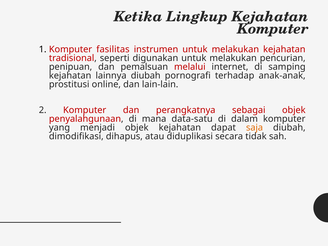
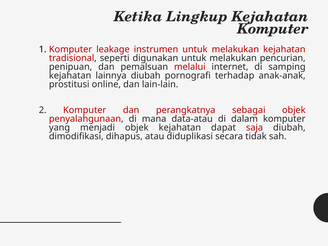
fasilitas: fasilitas -> leakage
data-satu: data-satu -> data-atau
saja colour: orange -> red
